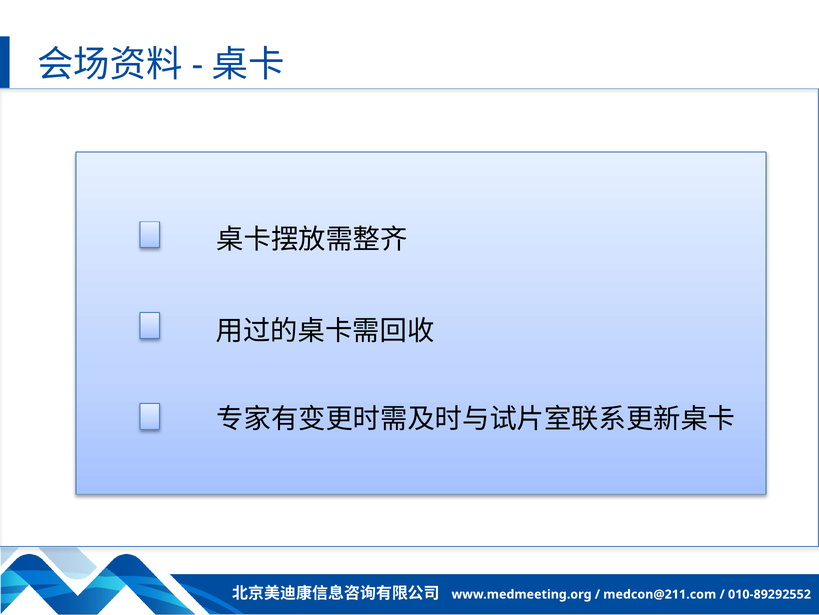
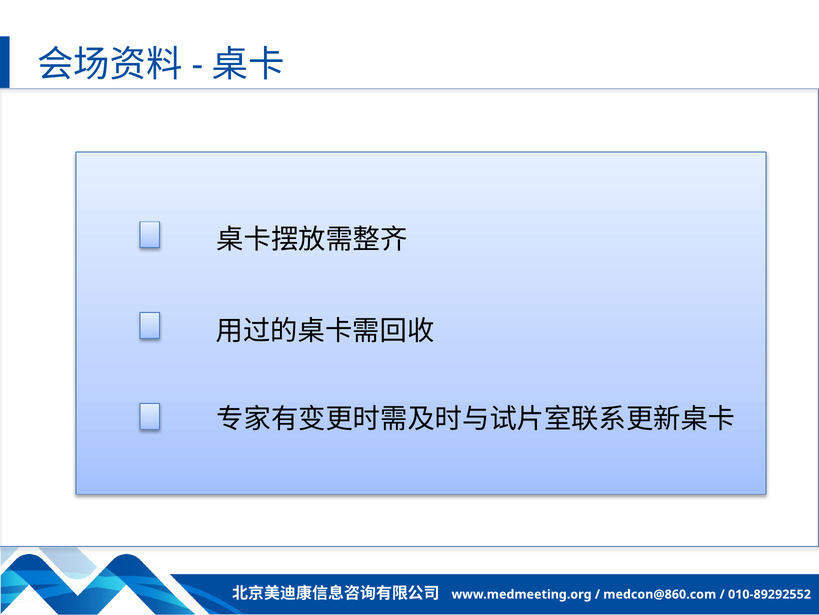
medcon@211.com: medcon@211.com -> medcon@860.com
